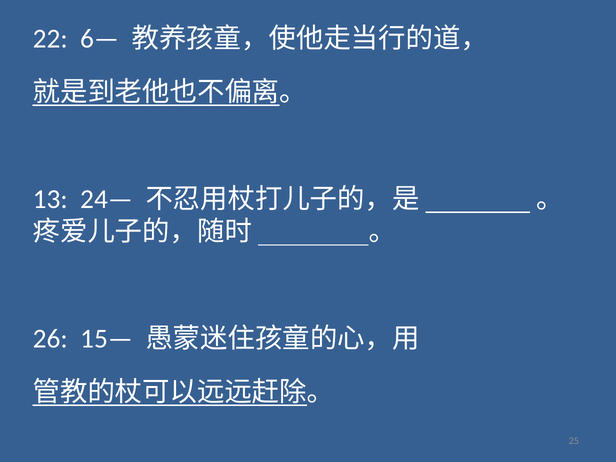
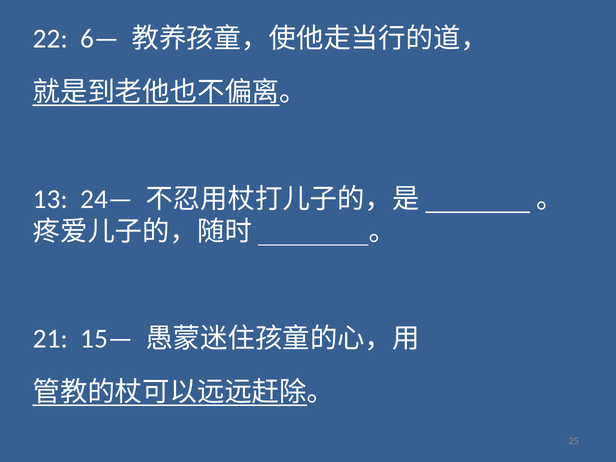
26: 26 -> 21
